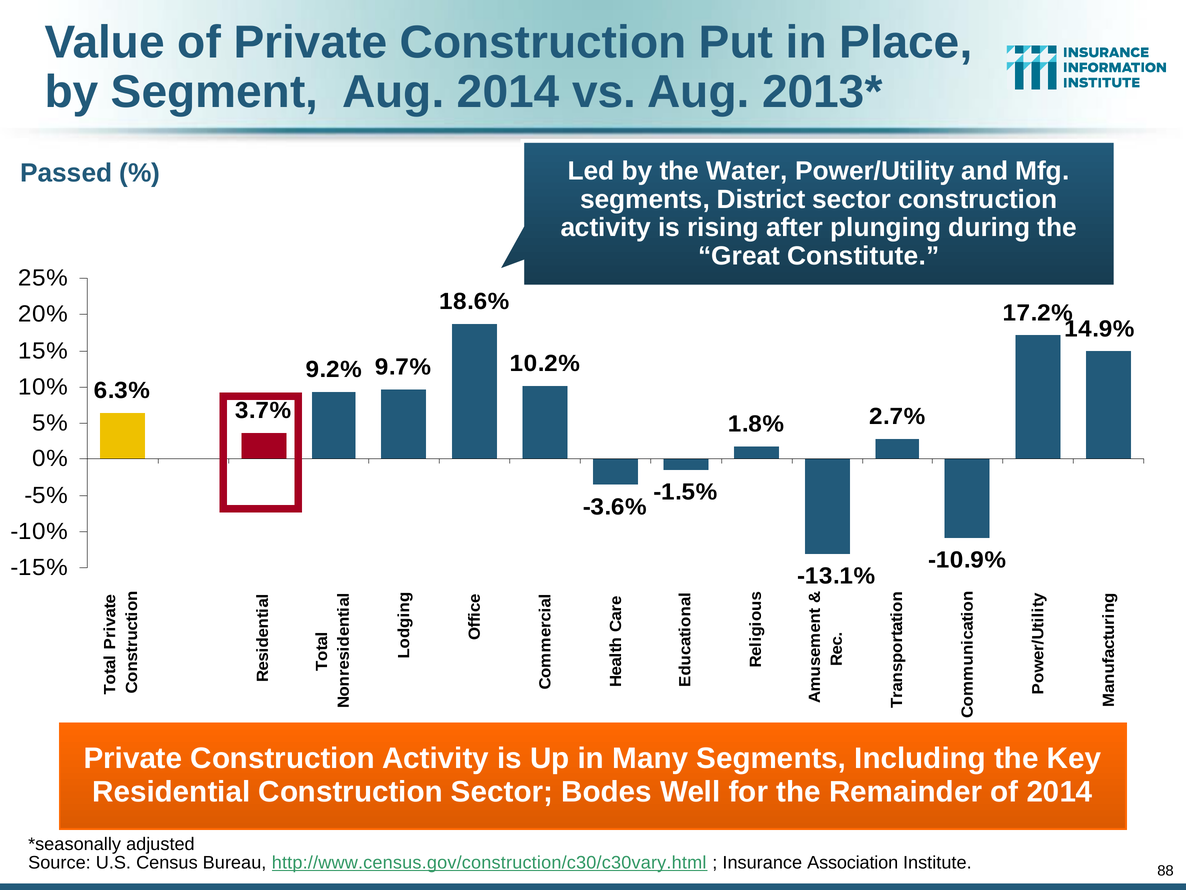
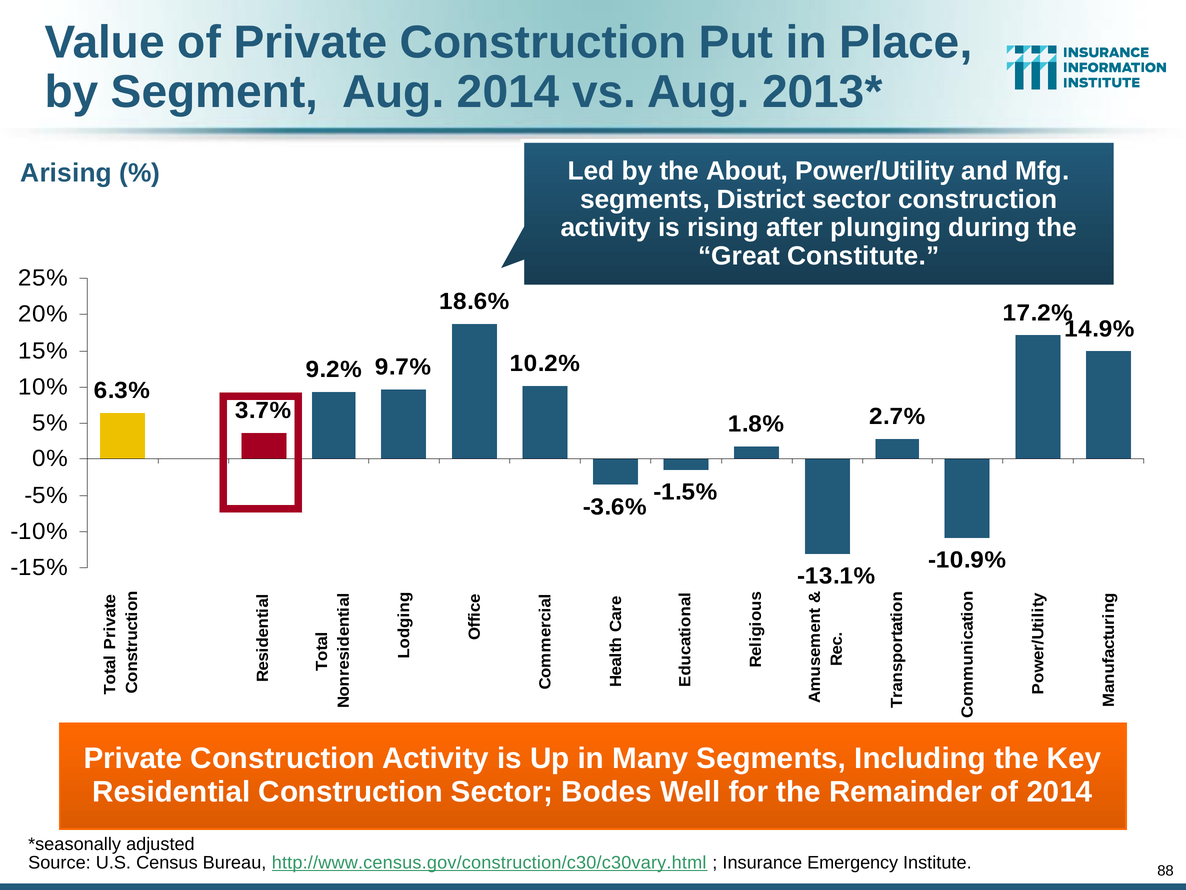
Passed: Passed -> Arising
Water: Water -> About
Association: Association -> Emergency
